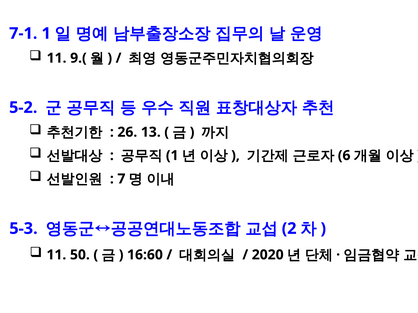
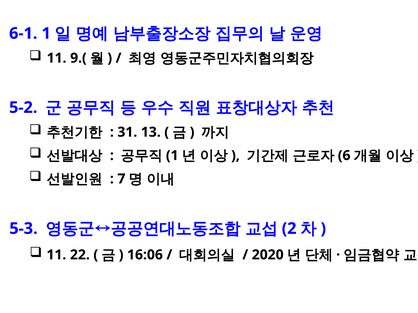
7-1: 7-1 -> 6-1
26: 26 -> 31
50: 50 -> 22
16:60: 16:60 -> 16:06
